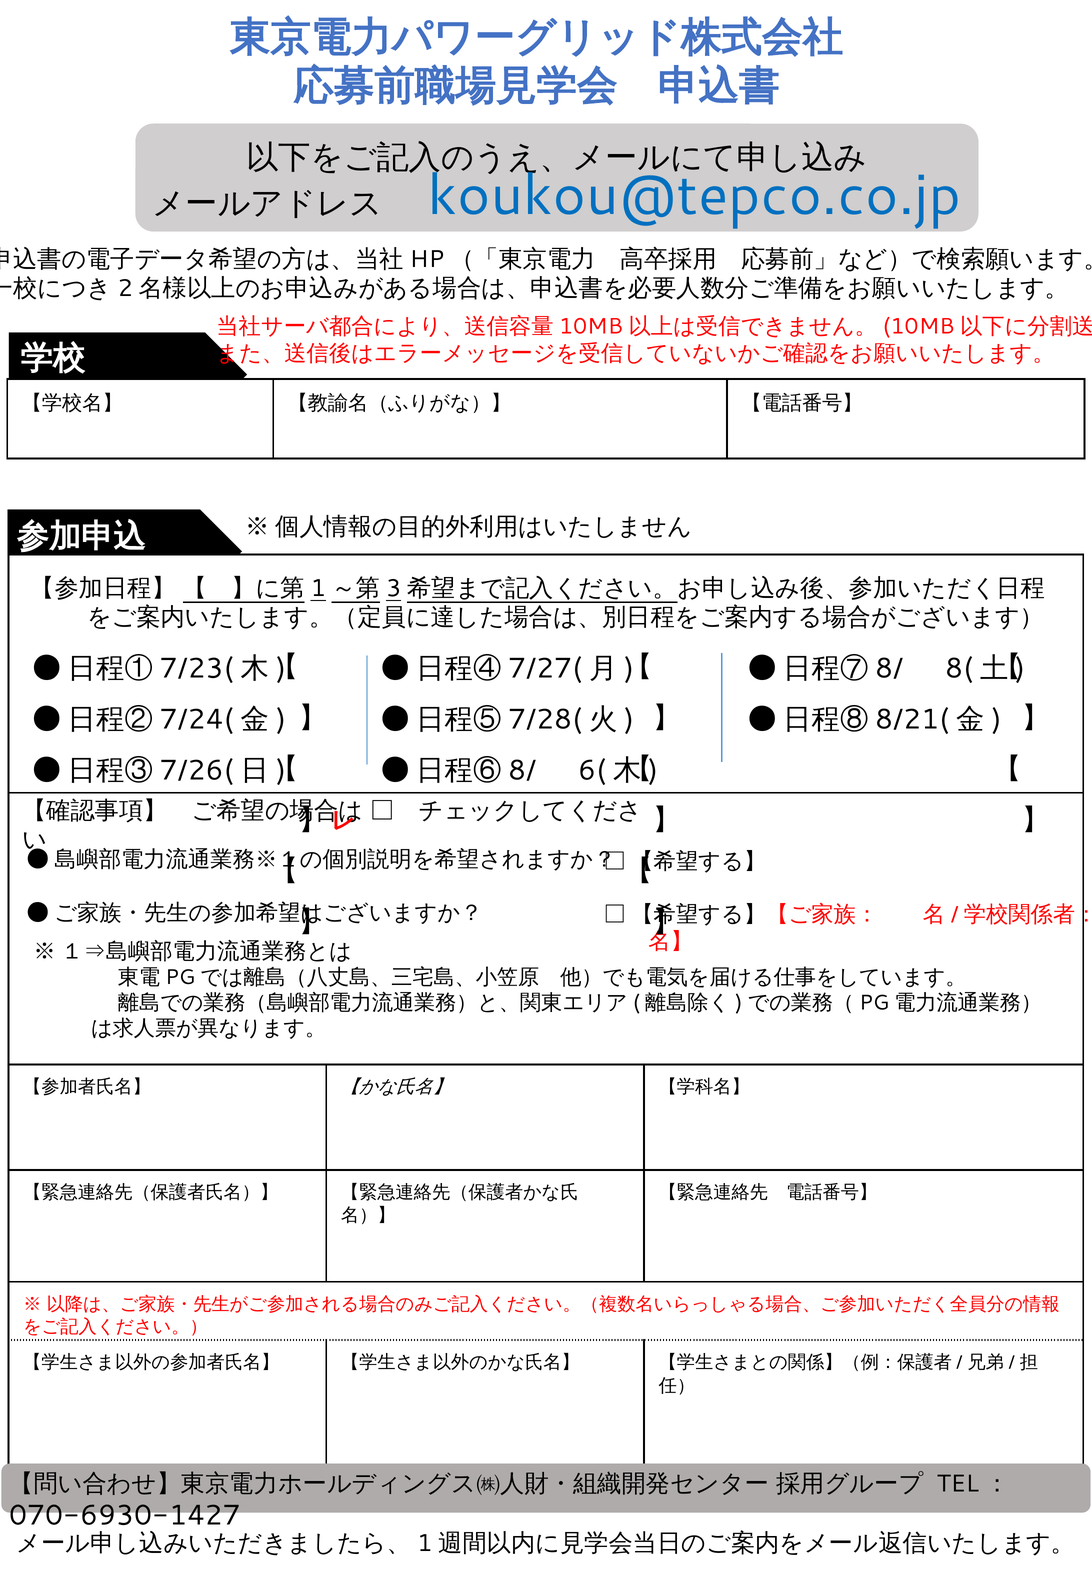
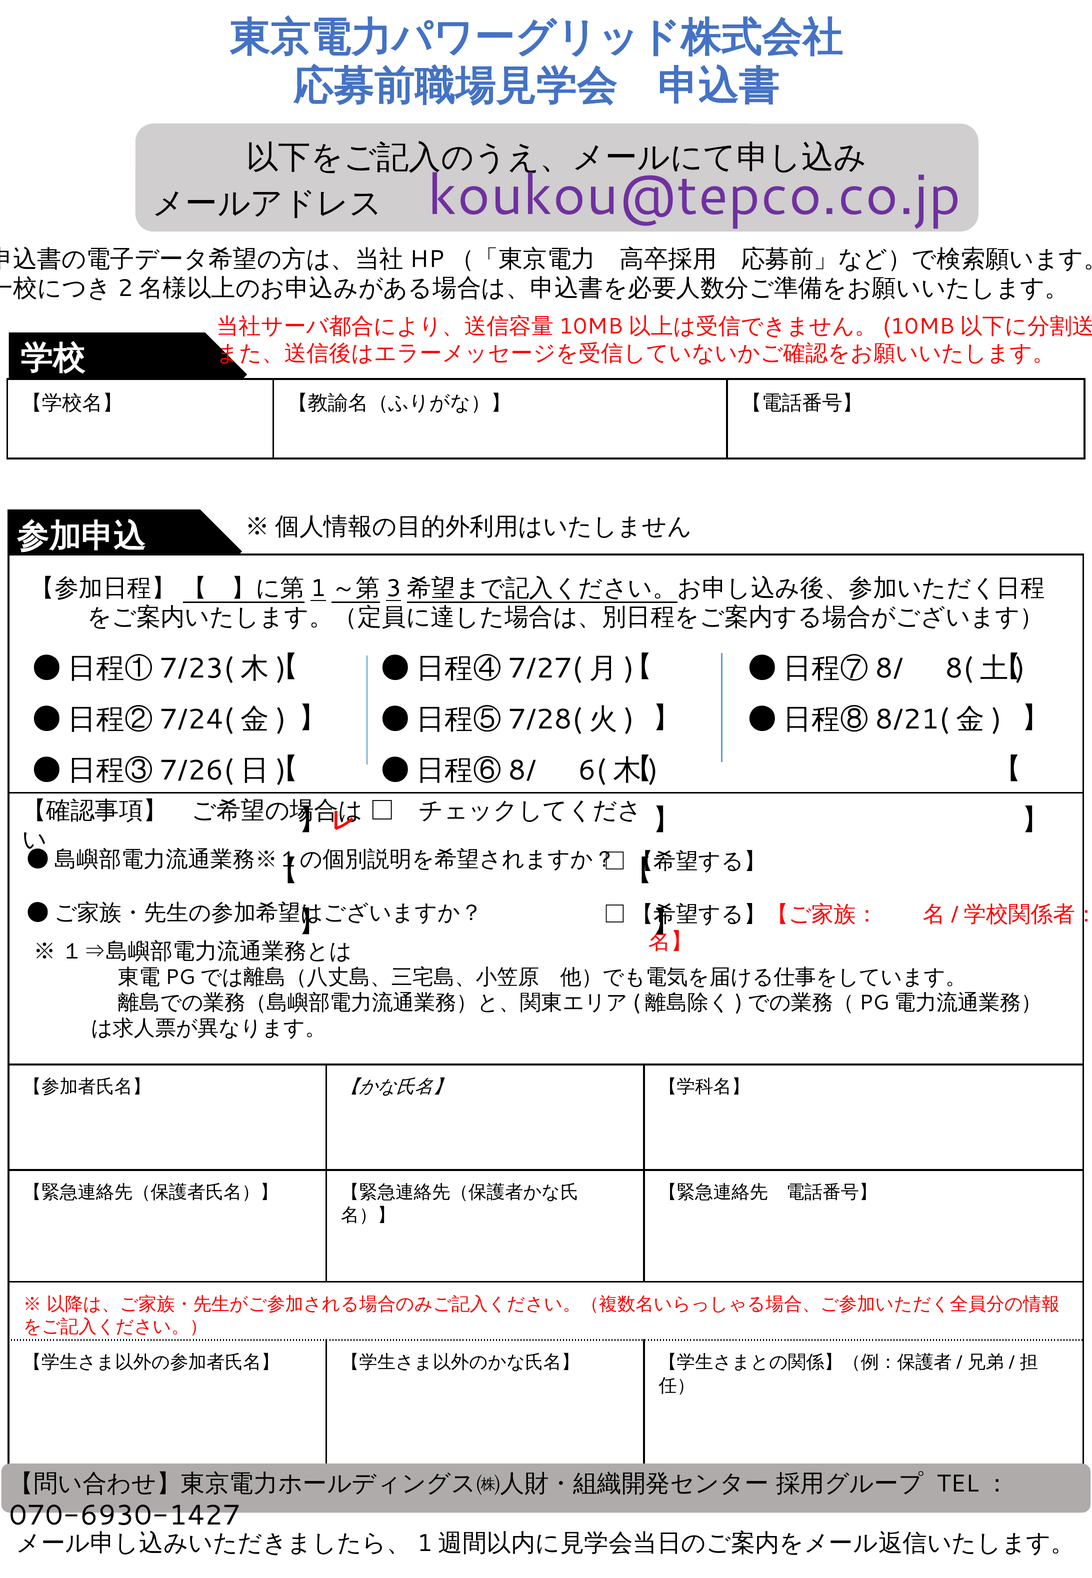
koukou@tepco.co.jp colour: blue -> purple
